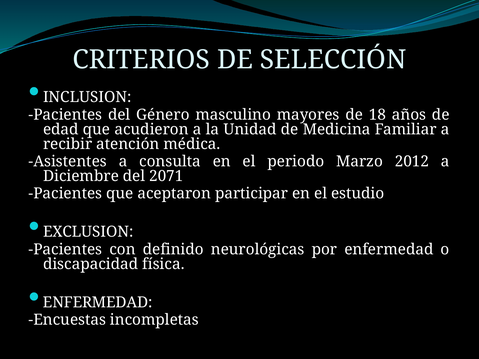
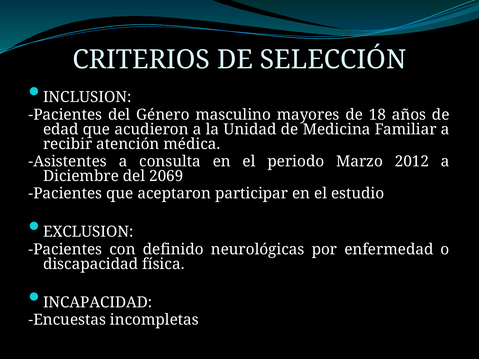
2071: 2071 -> 2069
ENFERMEDAD at (98, 303): ENFERMEDAD -> INCAPACIDAD
